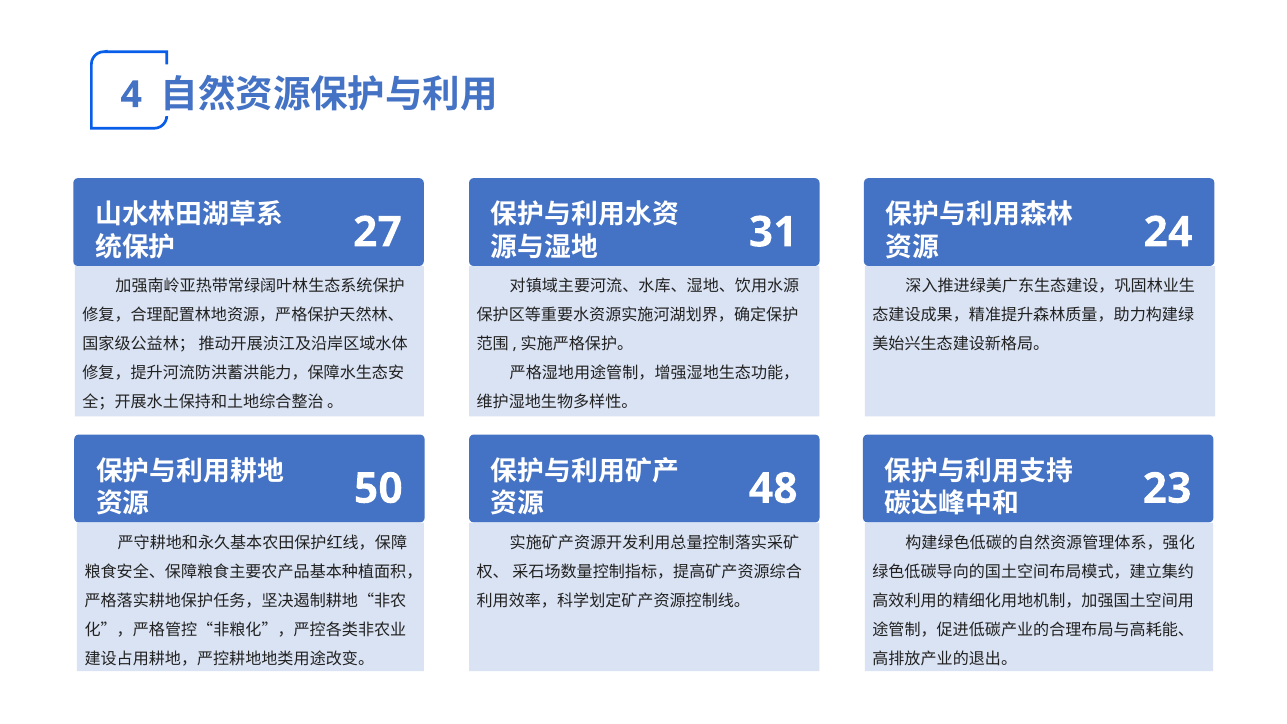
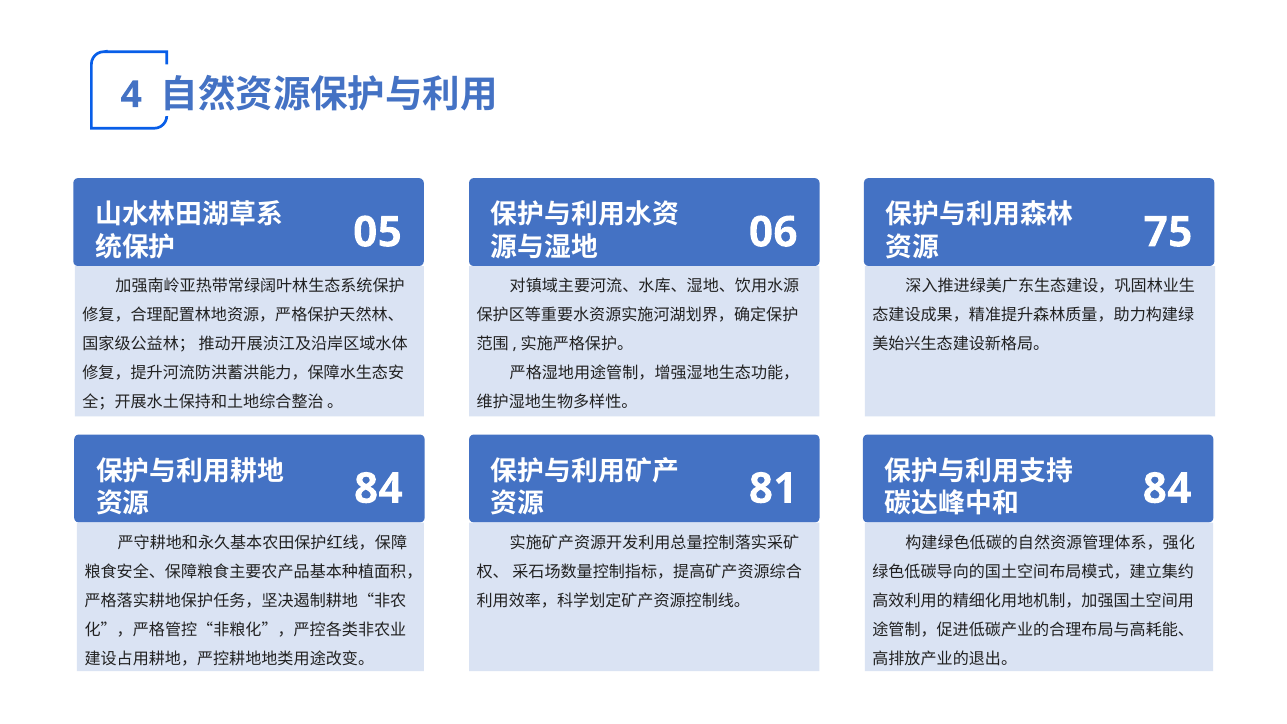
27: 27 -> 05
31: 31 -> 06
24: 24 -> 75
50 at (378, 489): 50 -> 84
48: 48 -> 81
23 at (1167, 489): 23 -> 84
